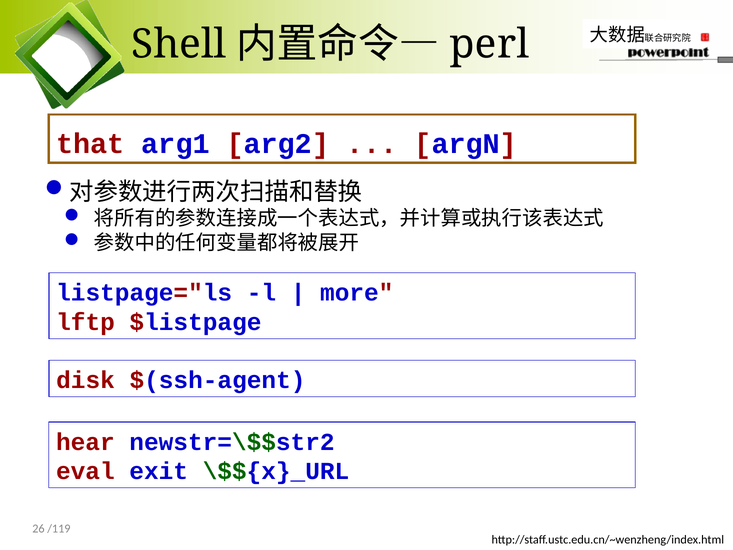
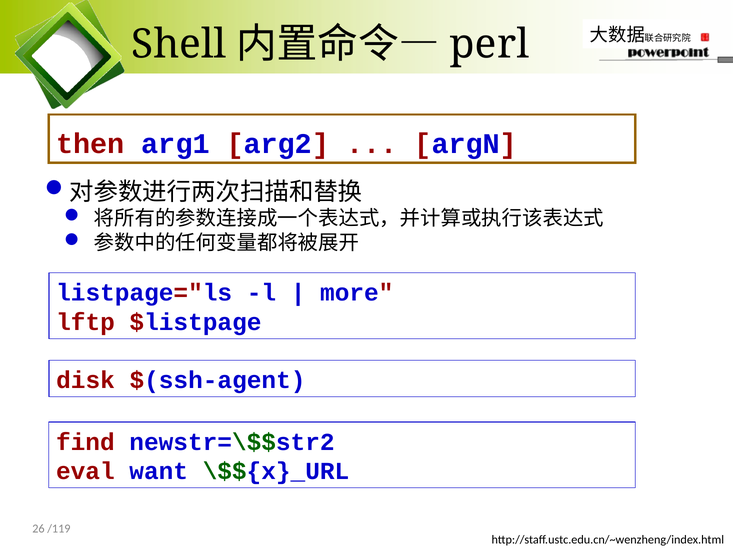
that: that -> then
hear: hear -> find
exit: exit -> want
